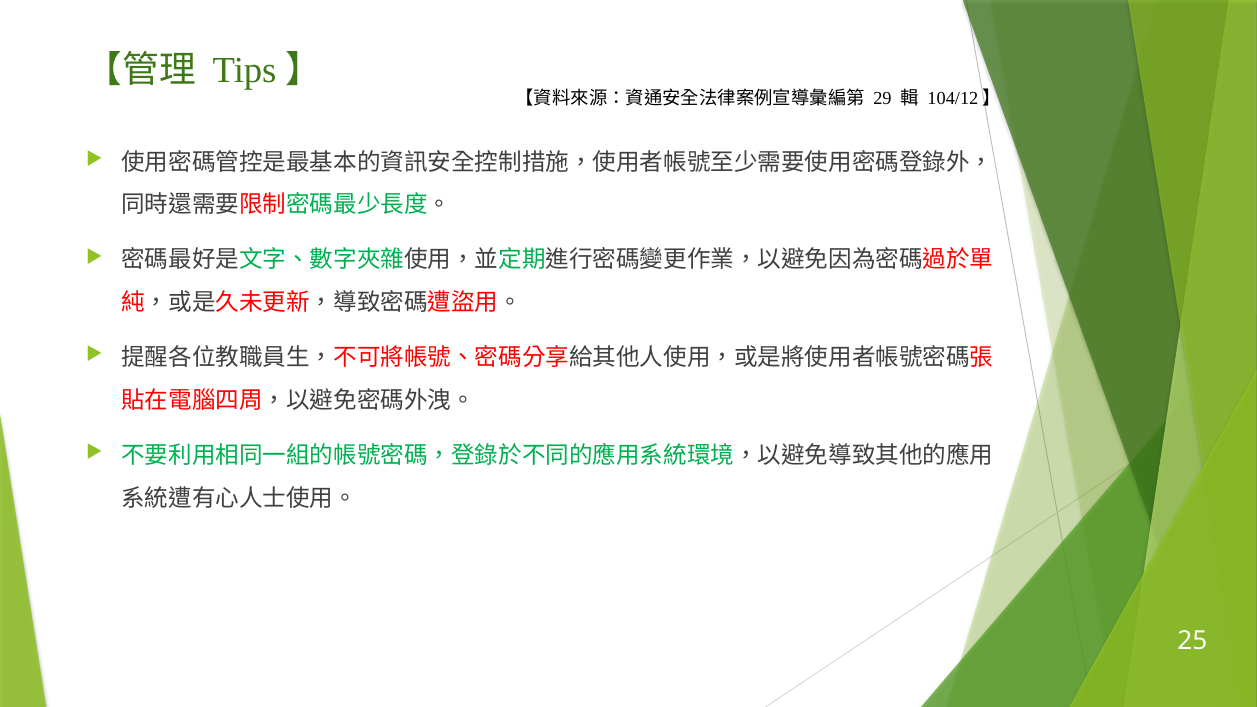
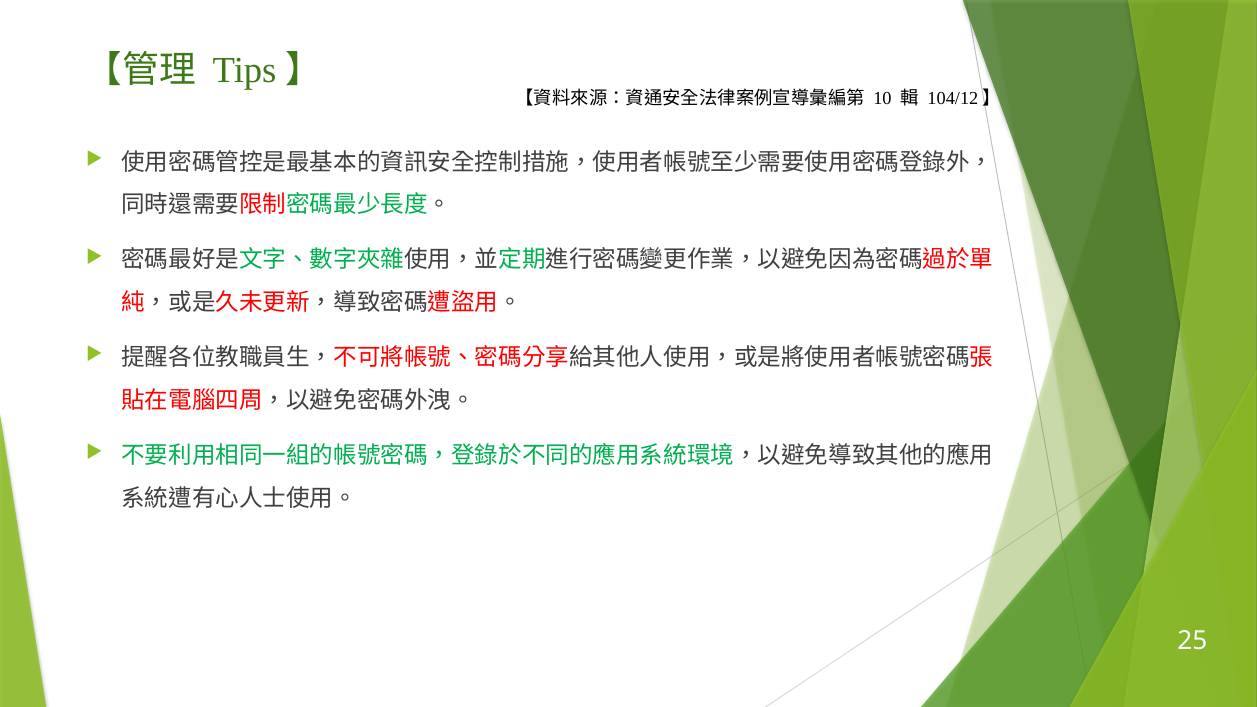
29: 29 -> 10
